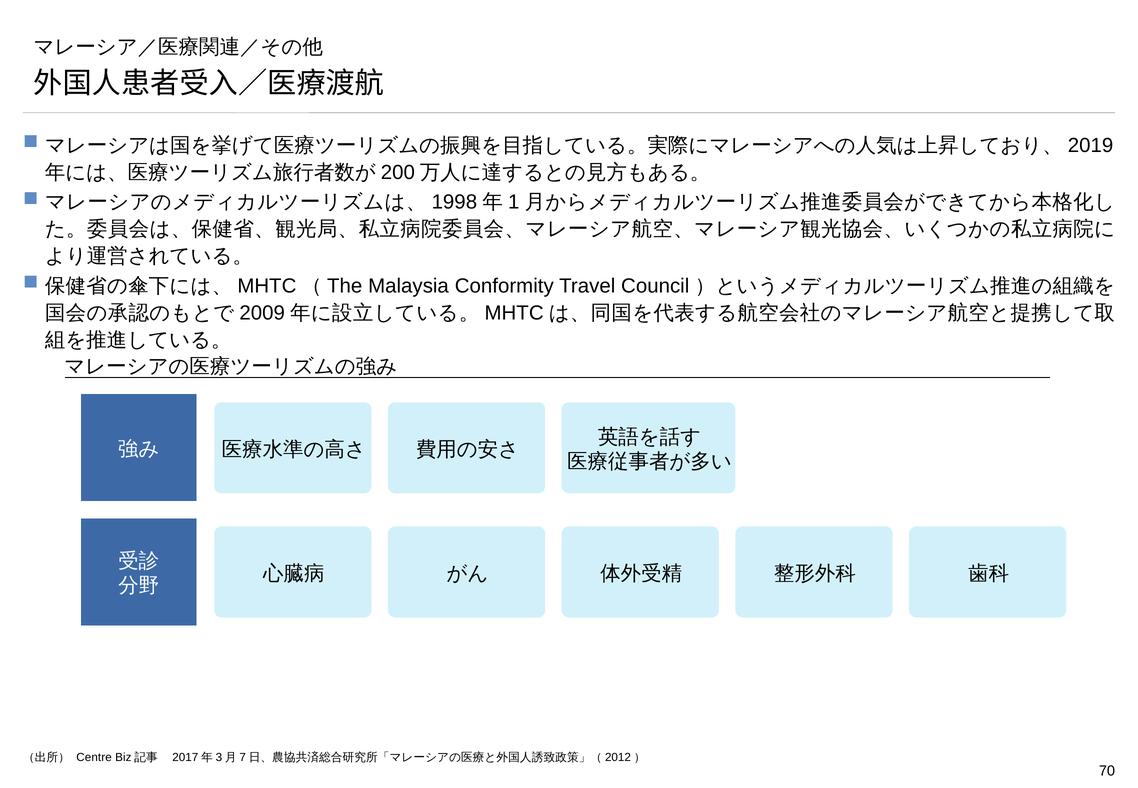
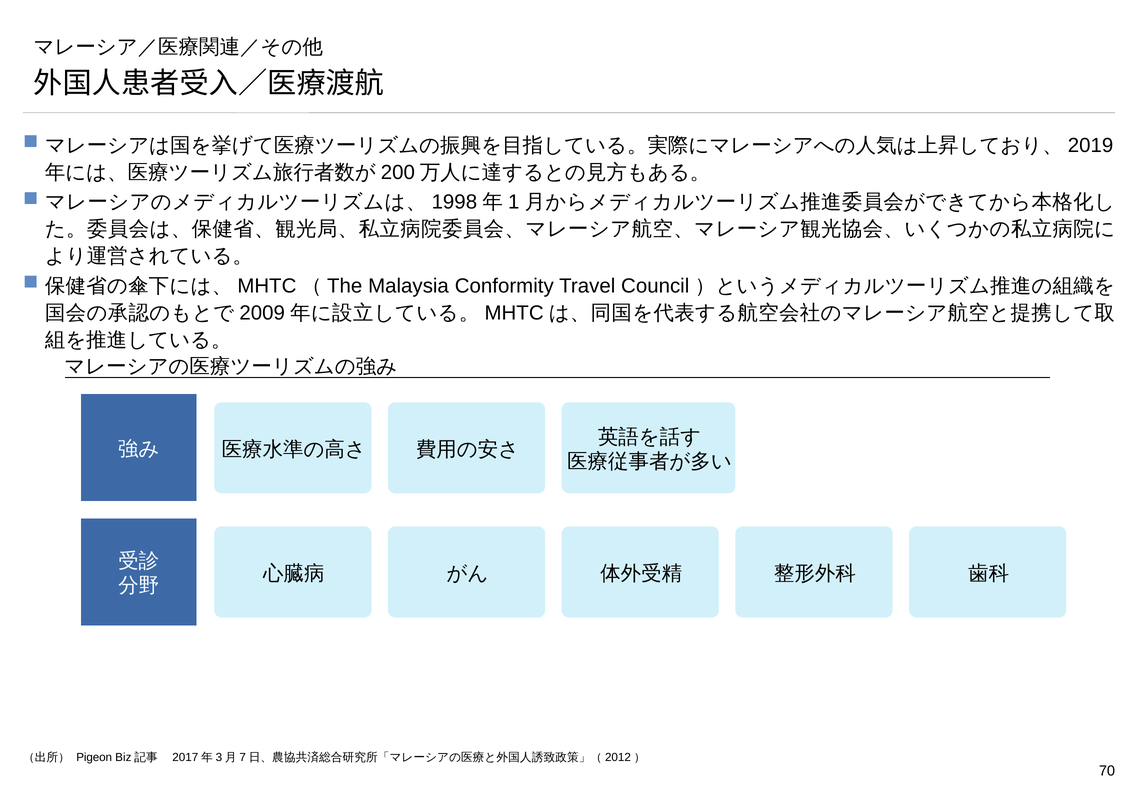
Centre: Centre -> Pigeon
